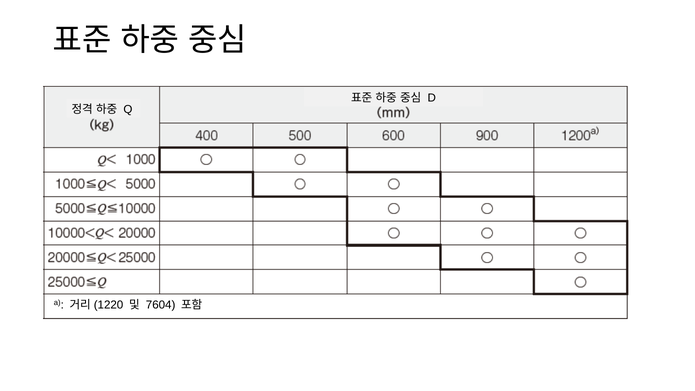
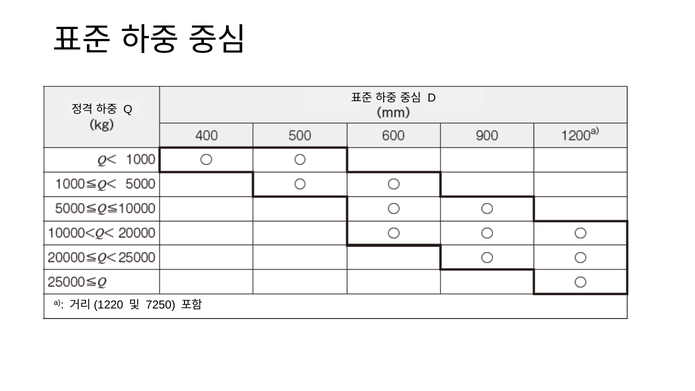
7604: 7604 -> 7250
